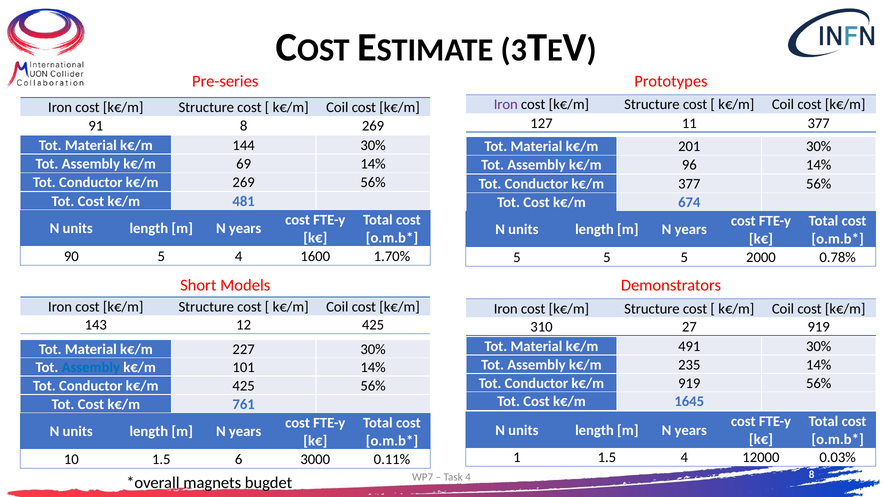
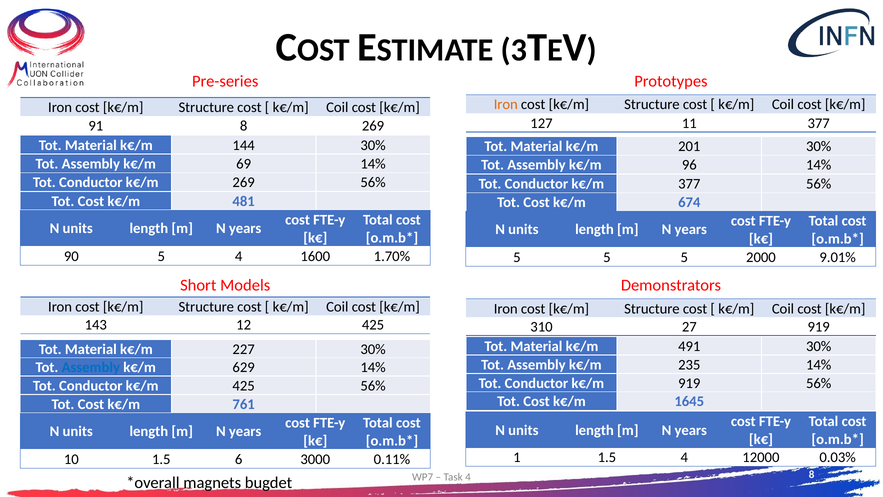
Iron at (506, 104) colour: purple -> orange
0.78%: 0.78% -> 9.01%
101: 101 -> 629
